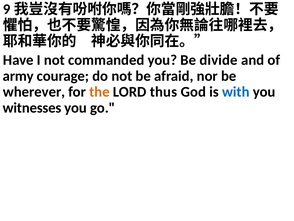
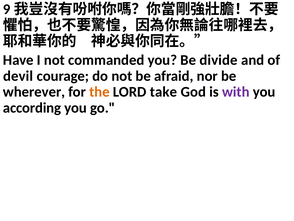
army: army -> devil
thus: thus -> take
with colour: blue -> purple
witnesses: witnesses -> according
